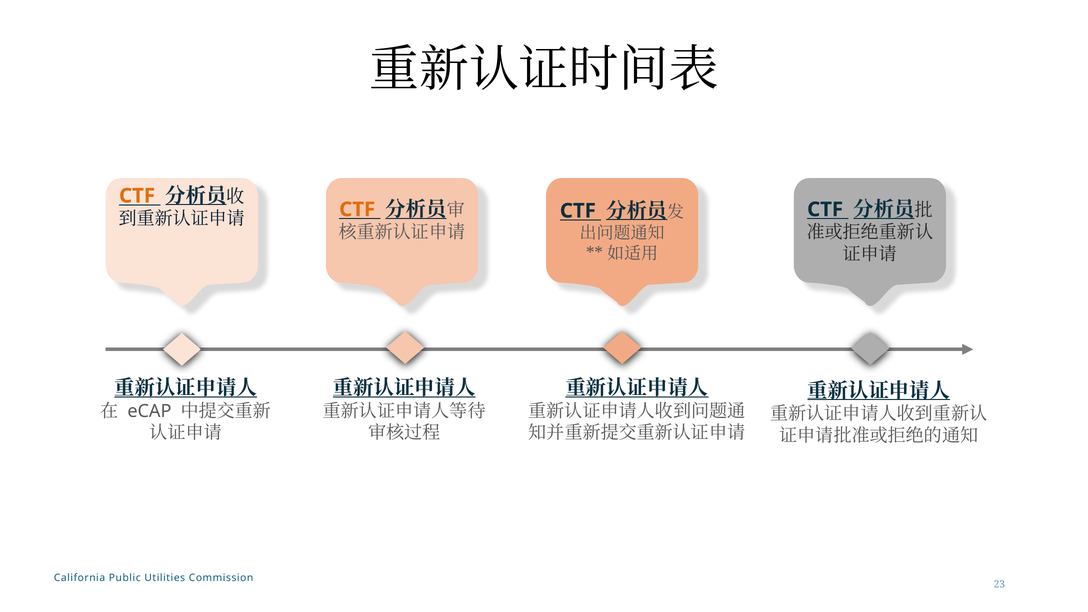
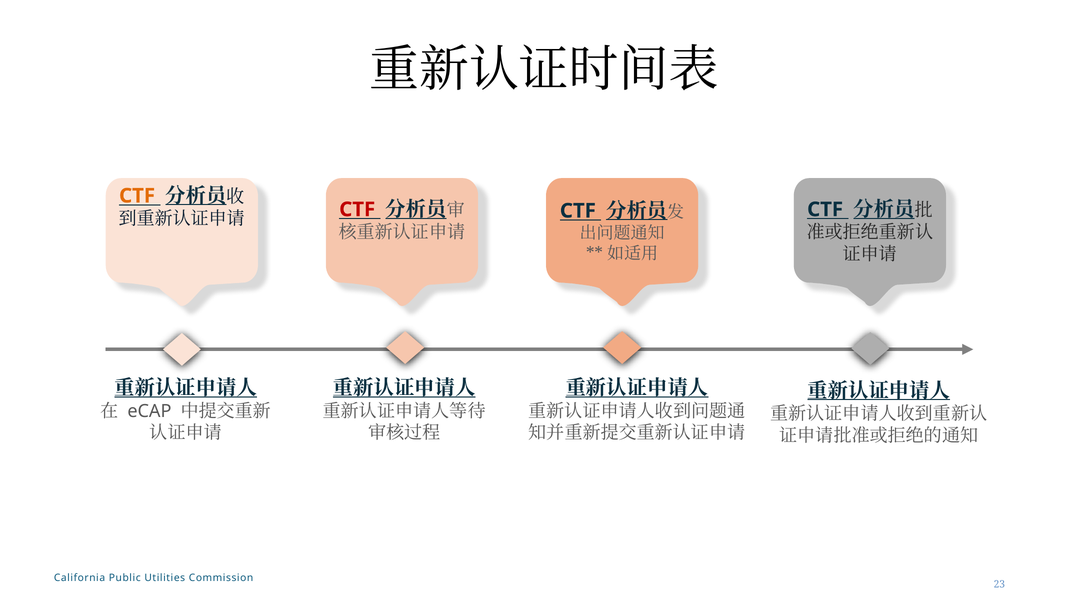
CTF at (357, 209) colour: orange -> red
